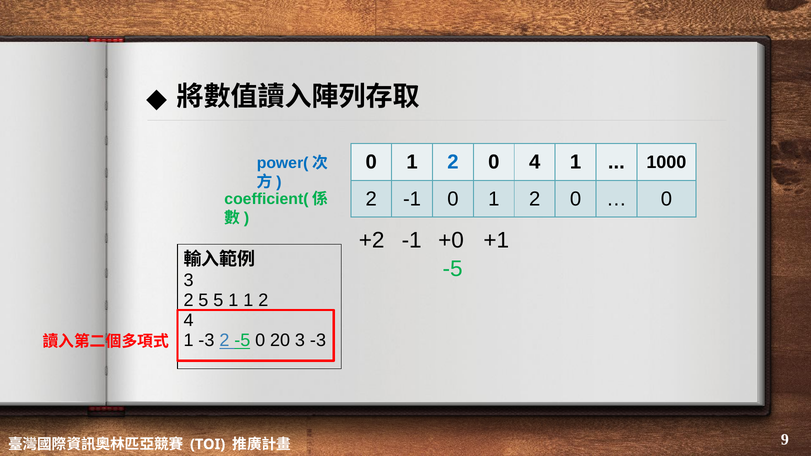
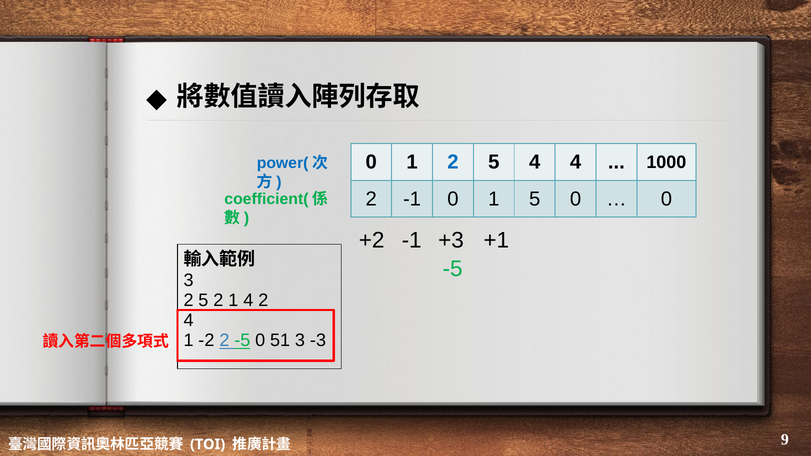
0 at (494, 162): 0 -> 5
1 at (576, 162): 1 -> 4
-1 0 1 2: 2 -> 5
+0: +0 -> +3
5 5: 5 -> 2
1 1: 1 -> 4
1 -3: -3 -> -2
20: 20 -> 51
